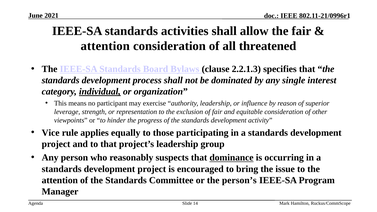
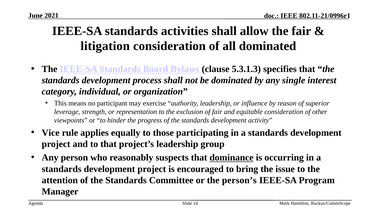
attention at (105, 46): attention -> litigation
all threatened: threatened -> dominated
2.2.1.3: 2.2.1.3 -> 5.3.1.3
individual underline: present -> none
